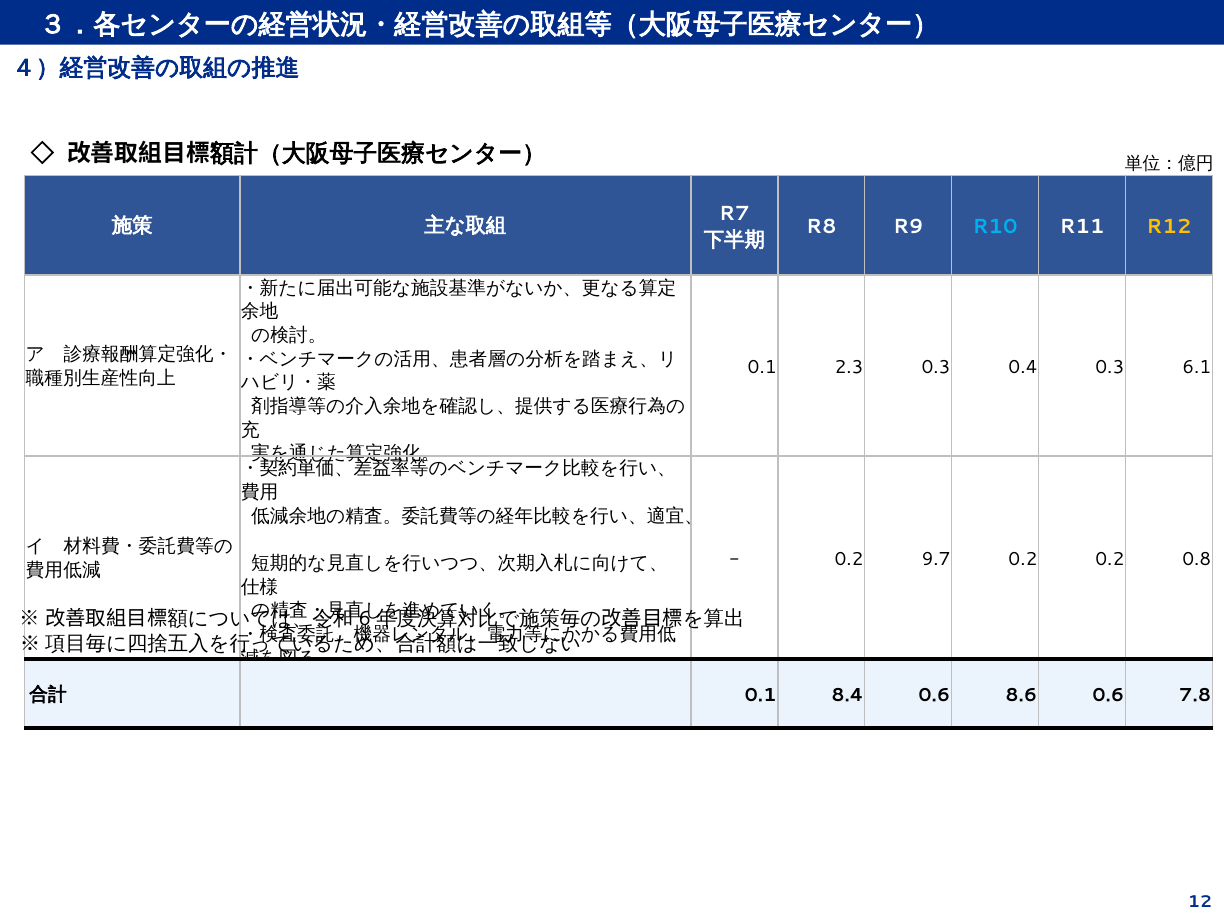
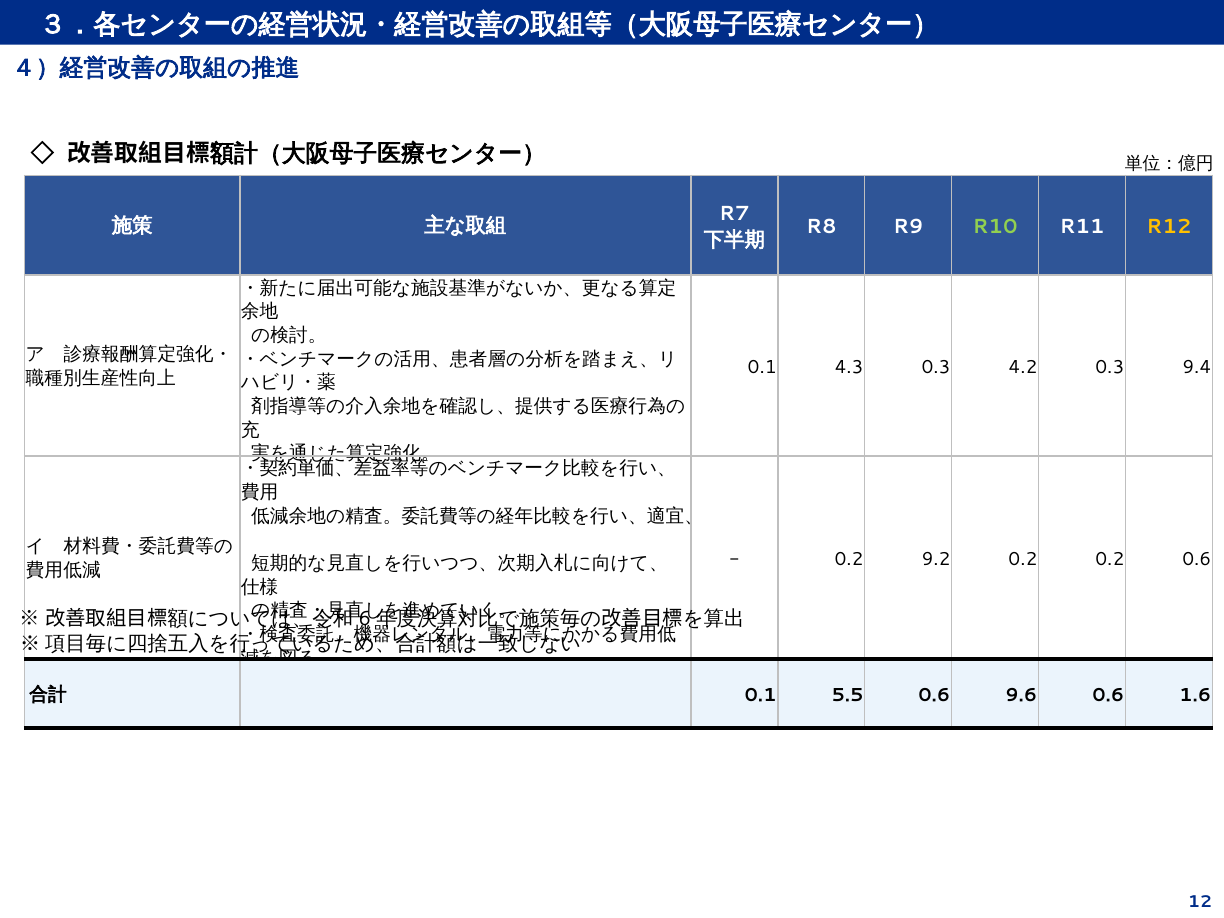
R10 colour: light blue -> light green
2.3: 2.3 -> 4.3
0.4: 0.4 -> 4.2
6.1: 6.1 -> 9.4
9.7: 9.7 -> 9.2
0.2 0.8: 0.8 -> 0.6
8.4: 8.4 -> 5.5
8.6: 8.6 -> 9.6
7.8: 7.8 -> 1.6
